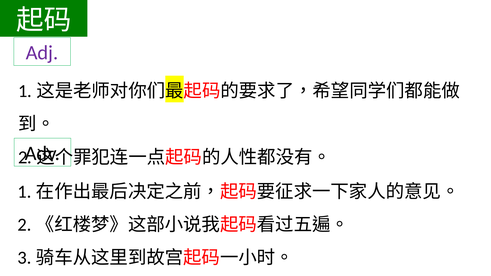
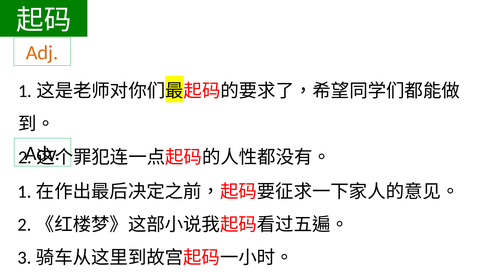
Adj colour: purple -> orange
